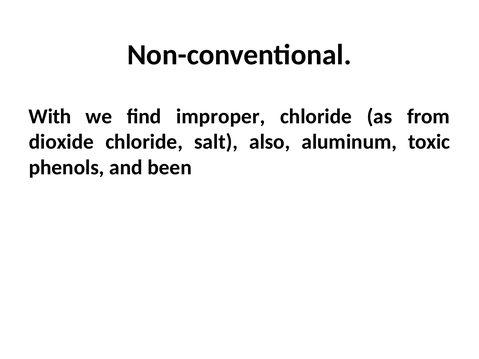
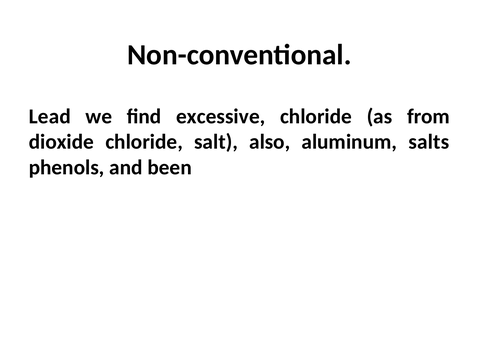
With: With -> Lead
improper: improper -> excessive
toxic: toxic -> salts
